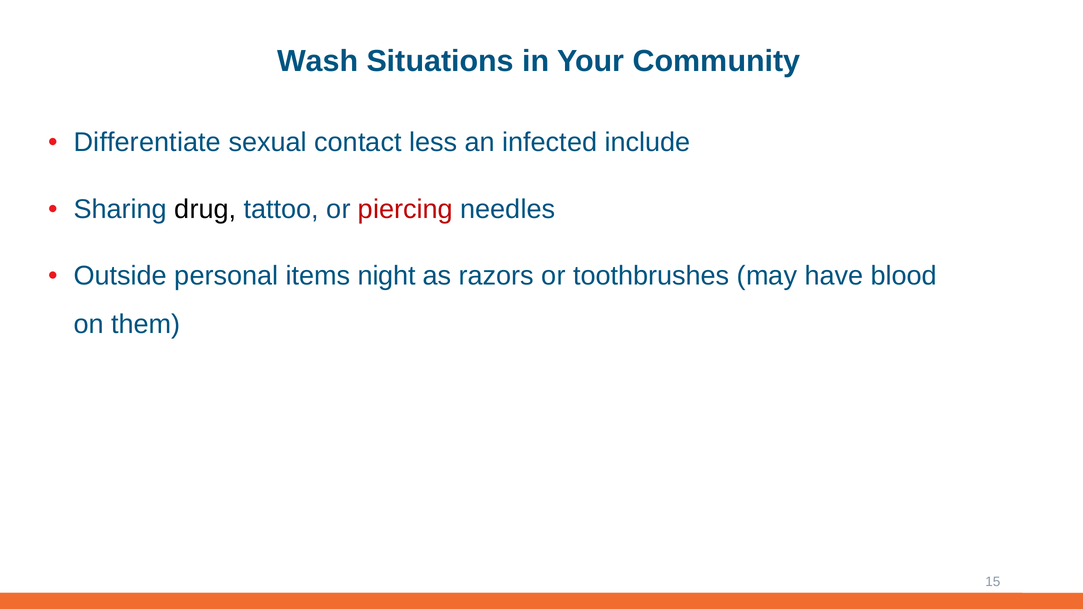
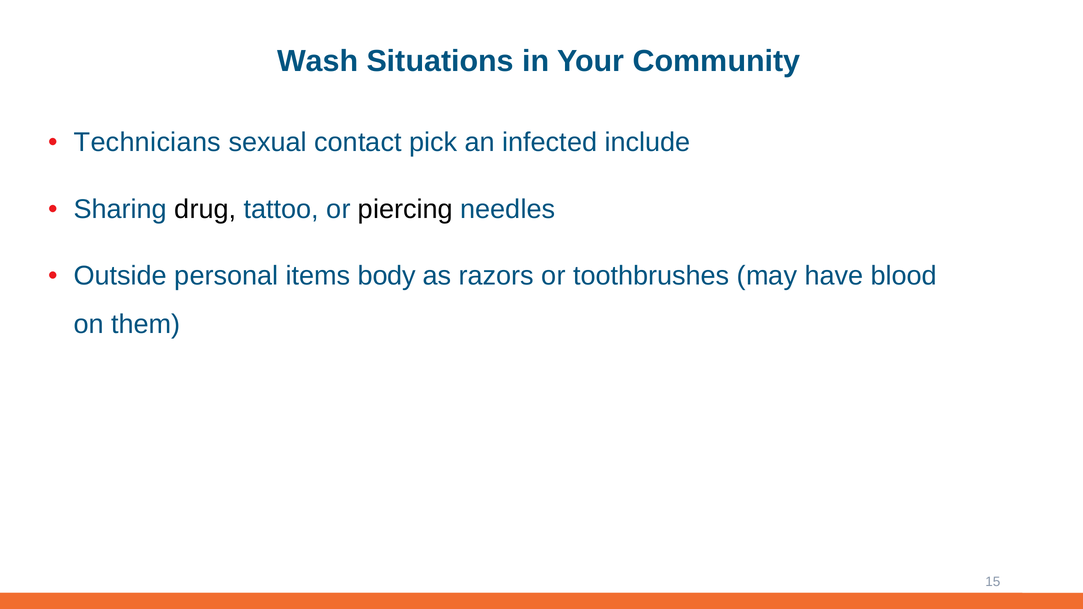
Differentiate: Differentiate -> Technicians
less: less -> pick
piercing colour: red -> black
night: night -> body
